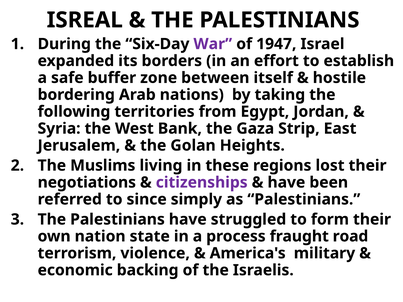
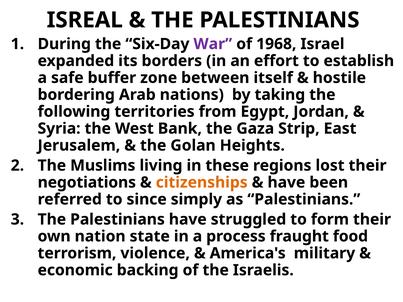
1947: 1947 -> 1968
citizenships colour: purple -> orange
road: road -> food
